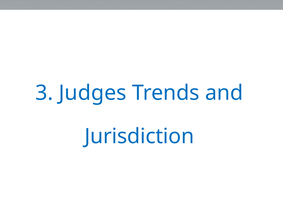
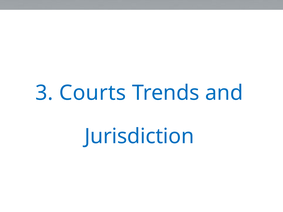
Judges: Judges -> Courts
